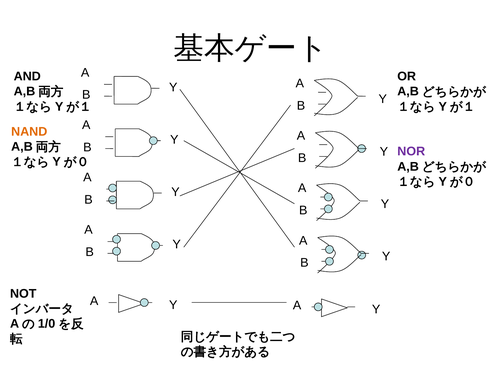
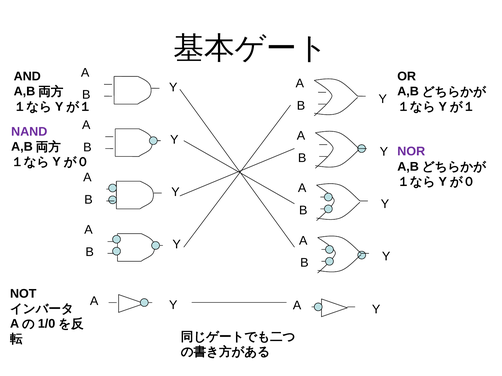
NAND colour: orange -> purple
